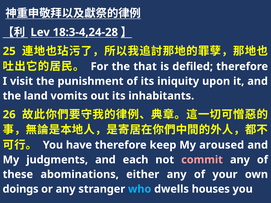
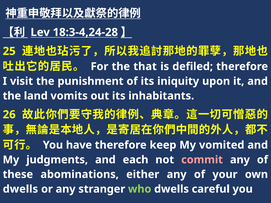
aroused: aroused -> vomited
doings at (21, 189): doings -> dwells
who colour: light blue -> light green
houses: houses -> careful
